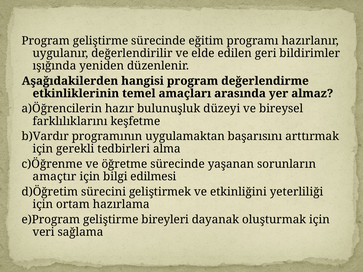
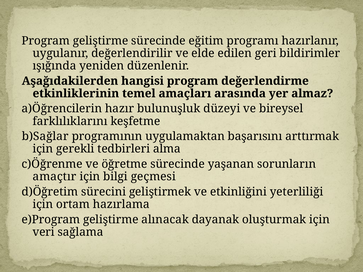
b)Vardır: b)Vardır -> b)Sağlar
edilmesi: edilmesi -> geçmesi
bireyleri: bireyleri -> alınacak
